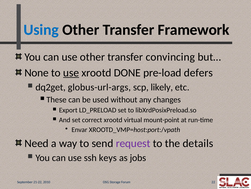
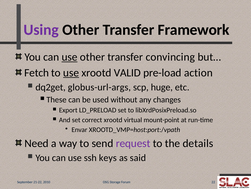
Using colour: blue -> purple
use at (70, 57) underline: none -> present
None: None -> Fetch
DONE: DONE -> VALID
defers: defers -> action
likely: likely -> huge
jobs: jobs -> said
